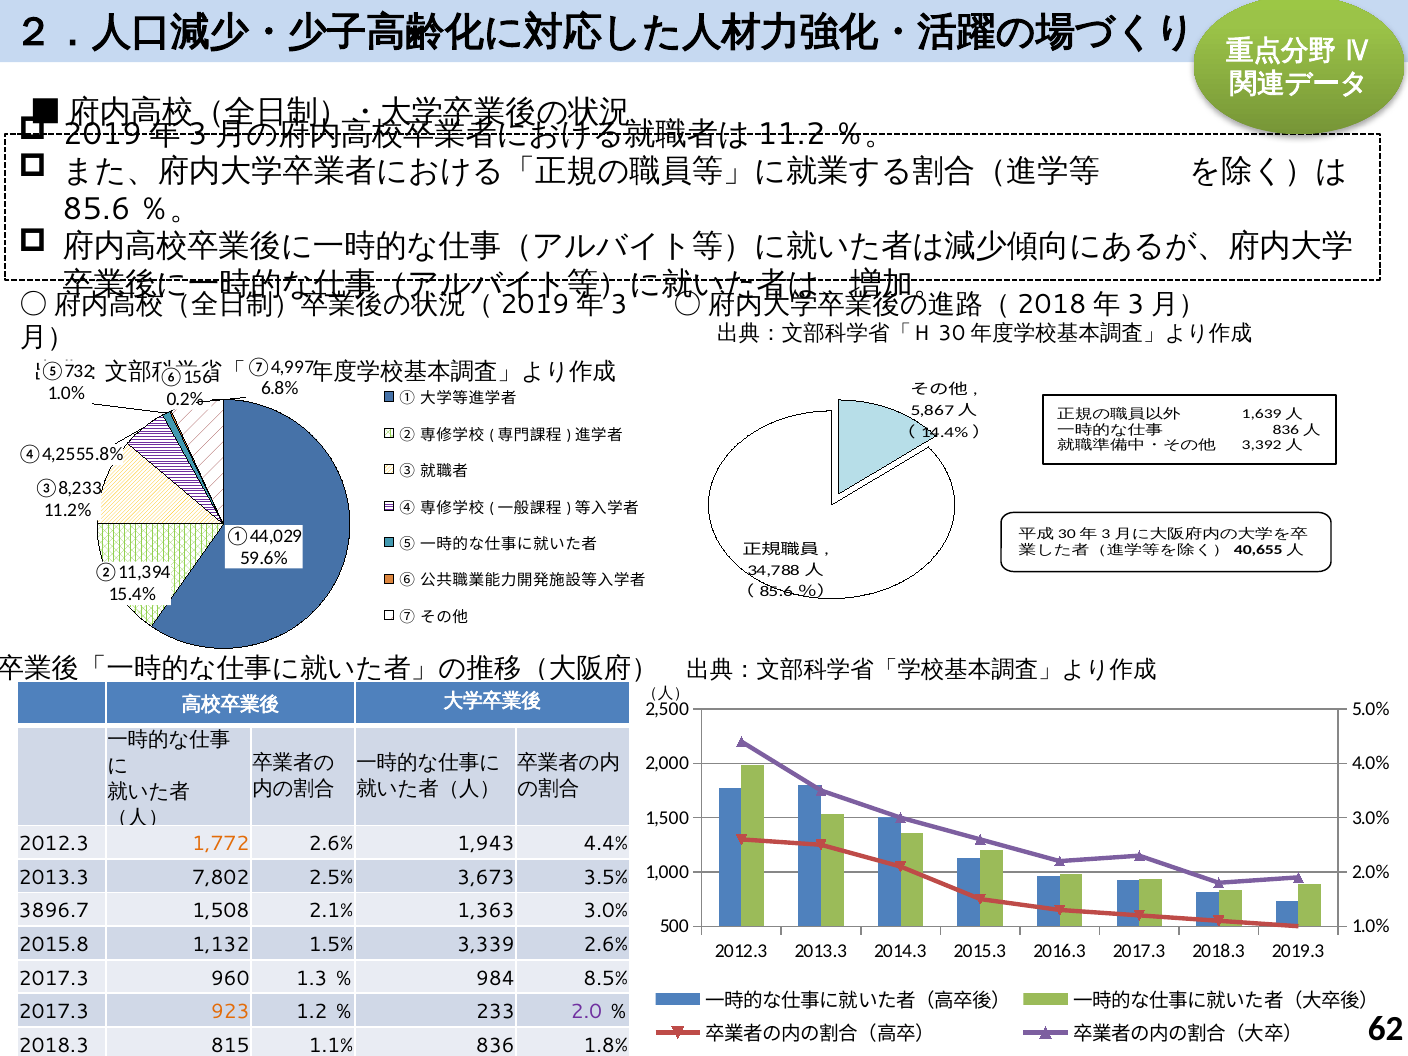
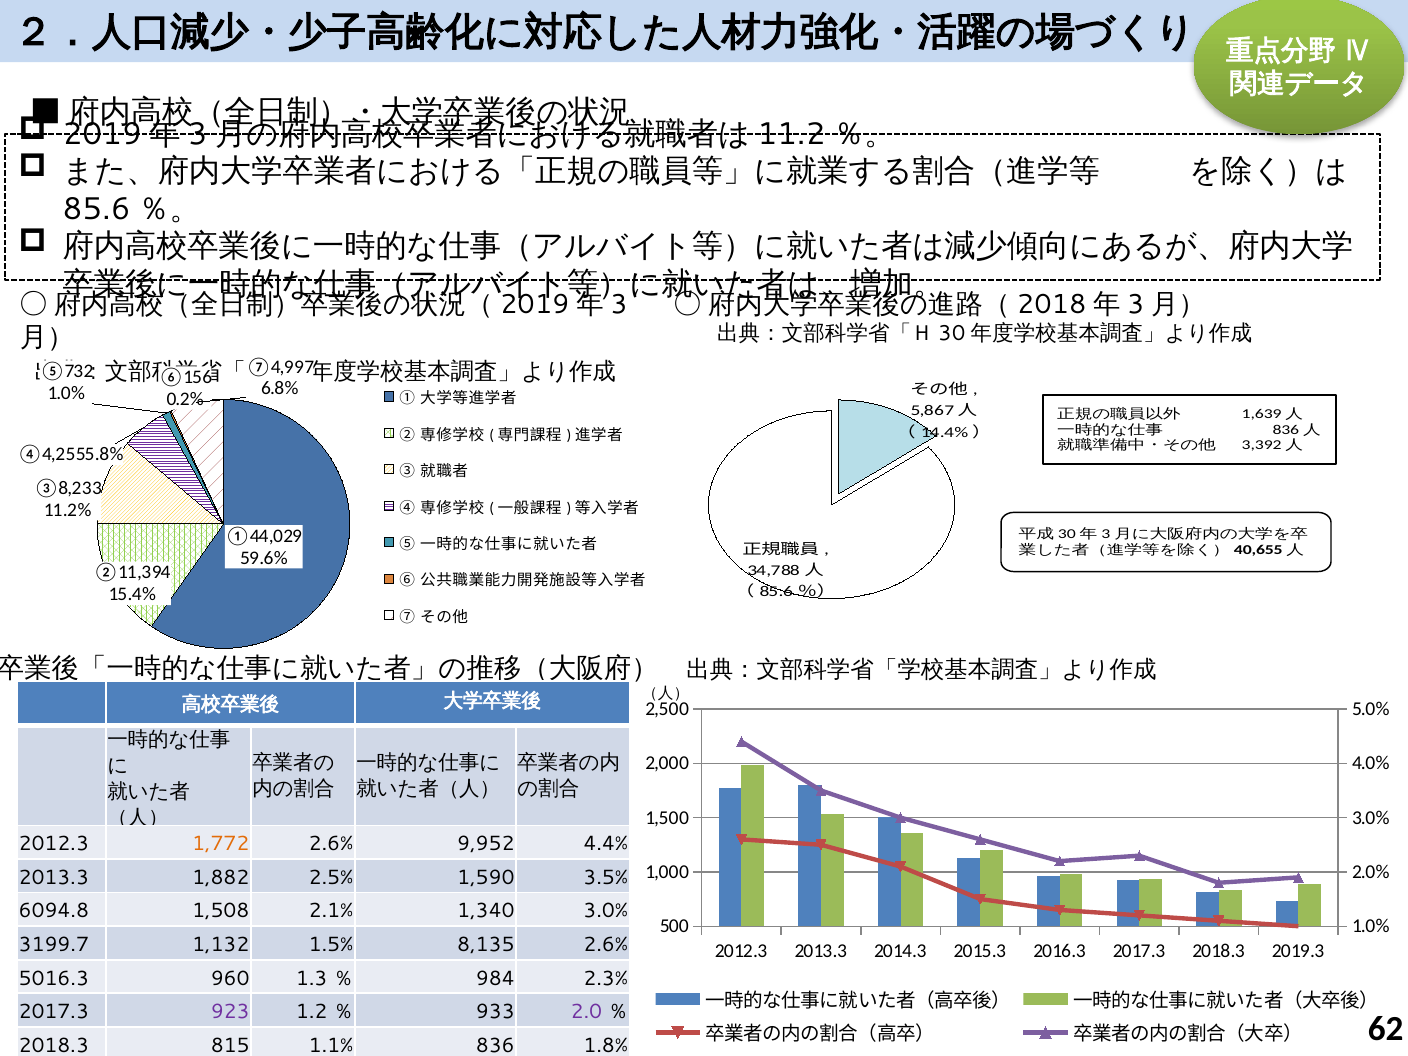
1,943: 1,943 -> 9,952
7,802: 7,802 -> 1,882
3,673: 3,673 -> 1,590
3896.7: 3896.7 -> 6094.8
1,363: 1,363 -> 1,340
2015.8: 2015.8 -> 3199.7
3,339: 3,339 -> 8,135
2017.3 at (54, 978): 2017.3 -> 5016.3
8.5%: 8.5% -> 2.3%
923 colour: orange -> purple
233: 233 -> 933
